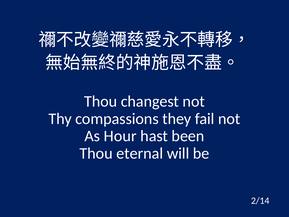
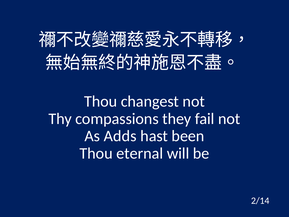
Hour: Hour -> Adds
